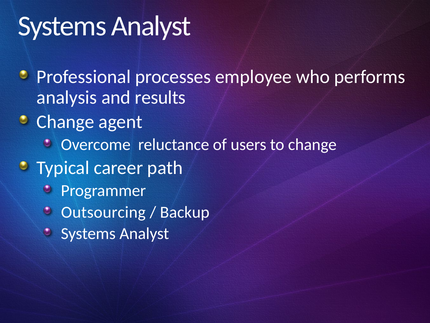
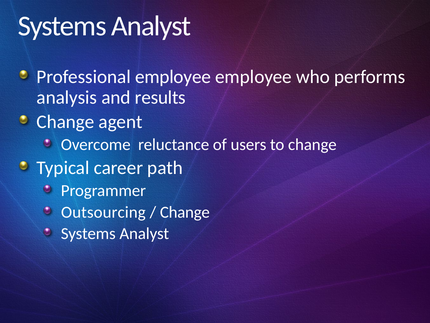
Professional processes: processes -> employee
Backup at (185, 212): Backup -> Change
